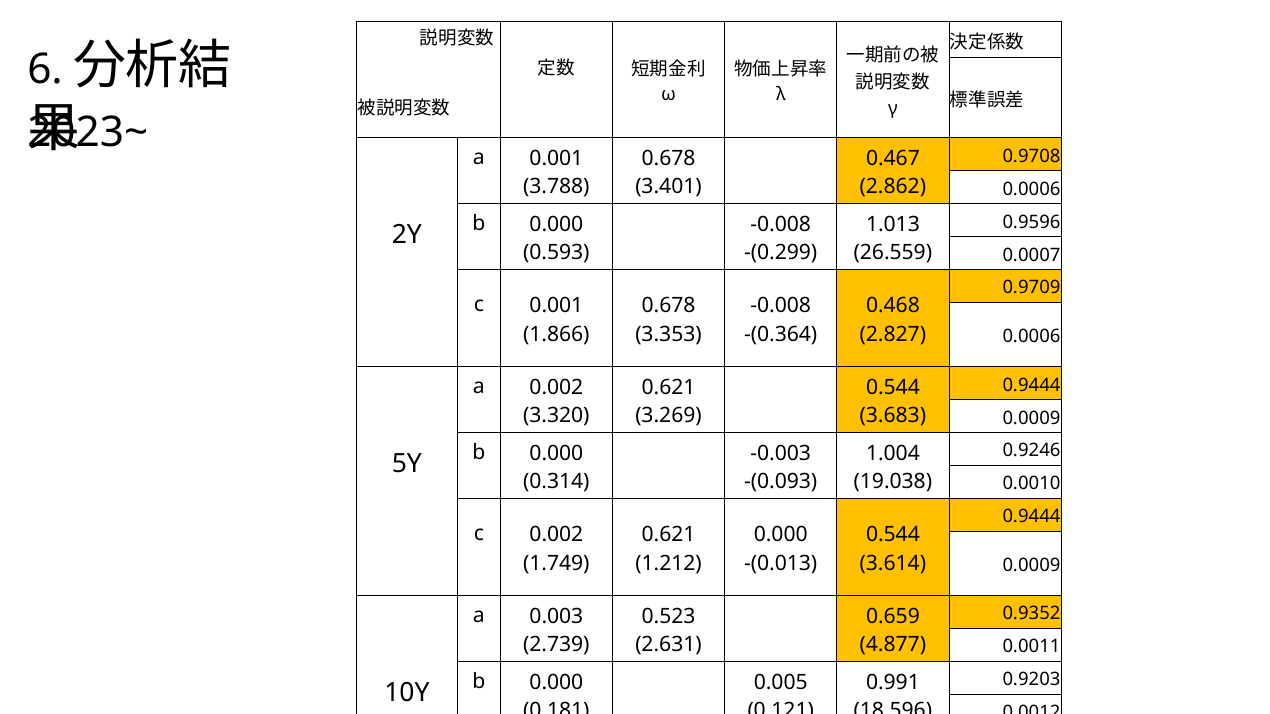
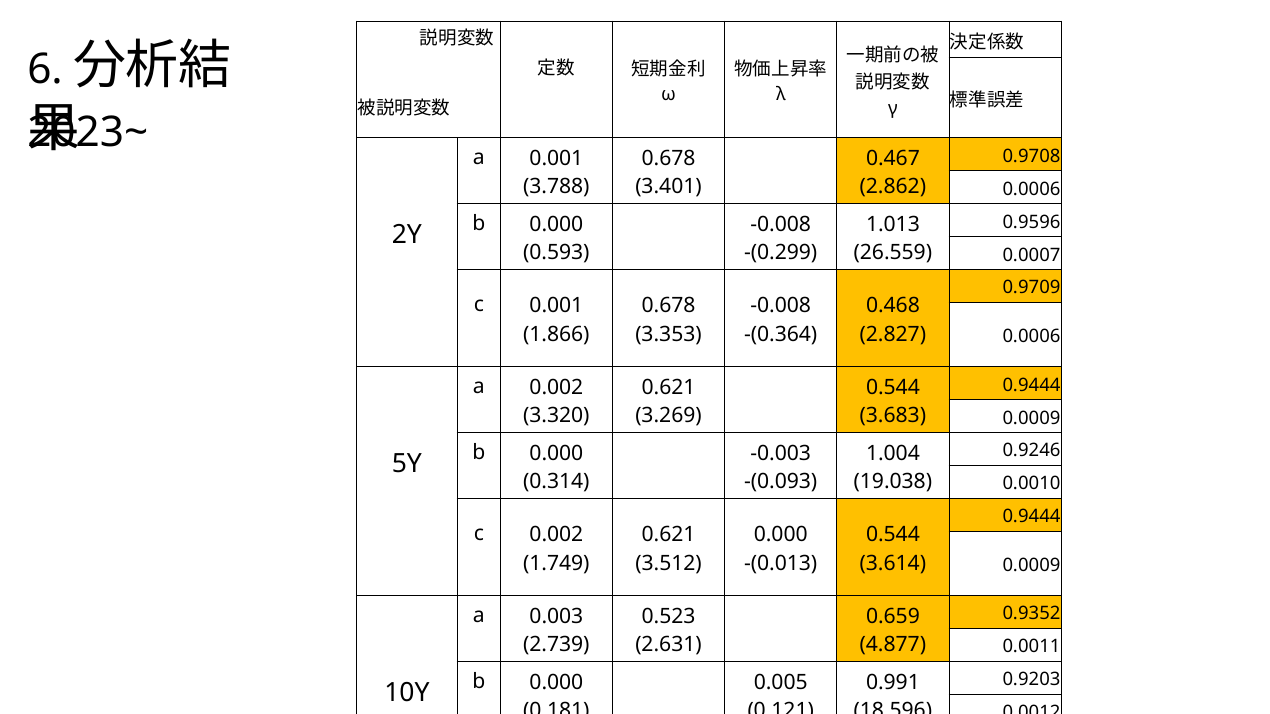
1.212: 1.212 -> 3.512
